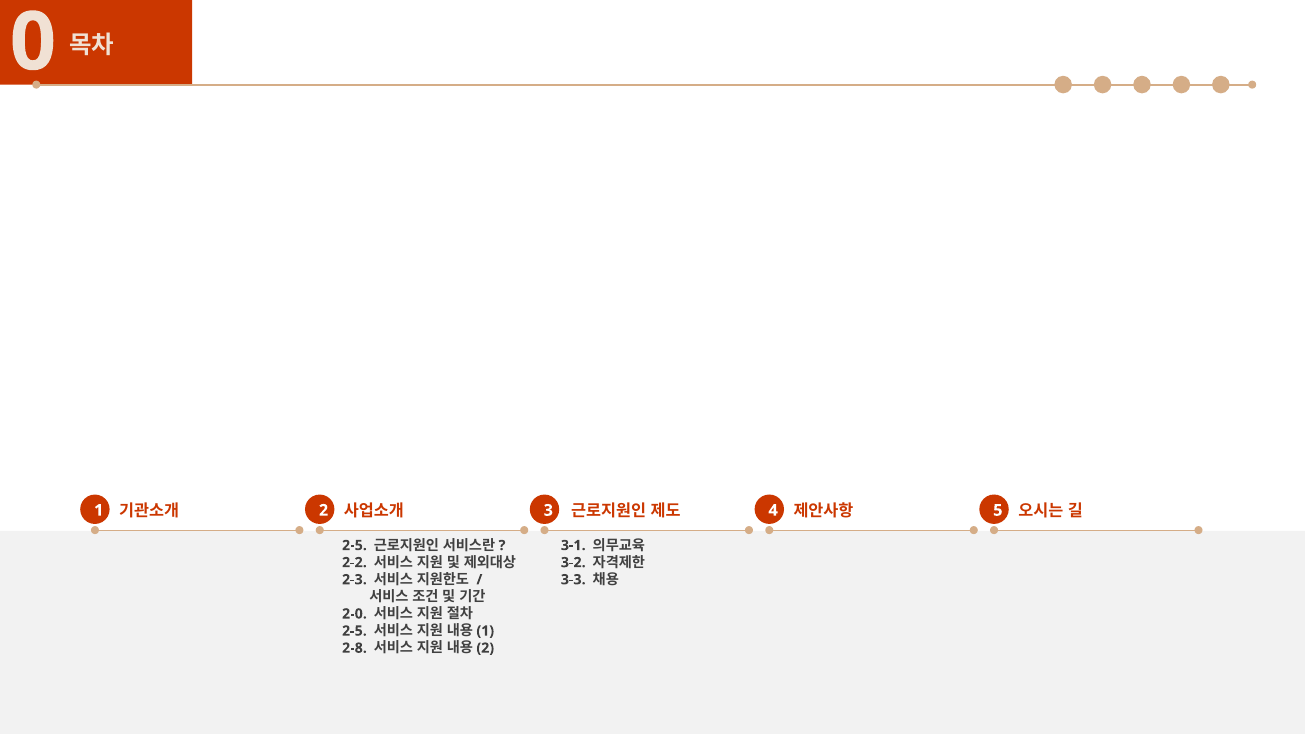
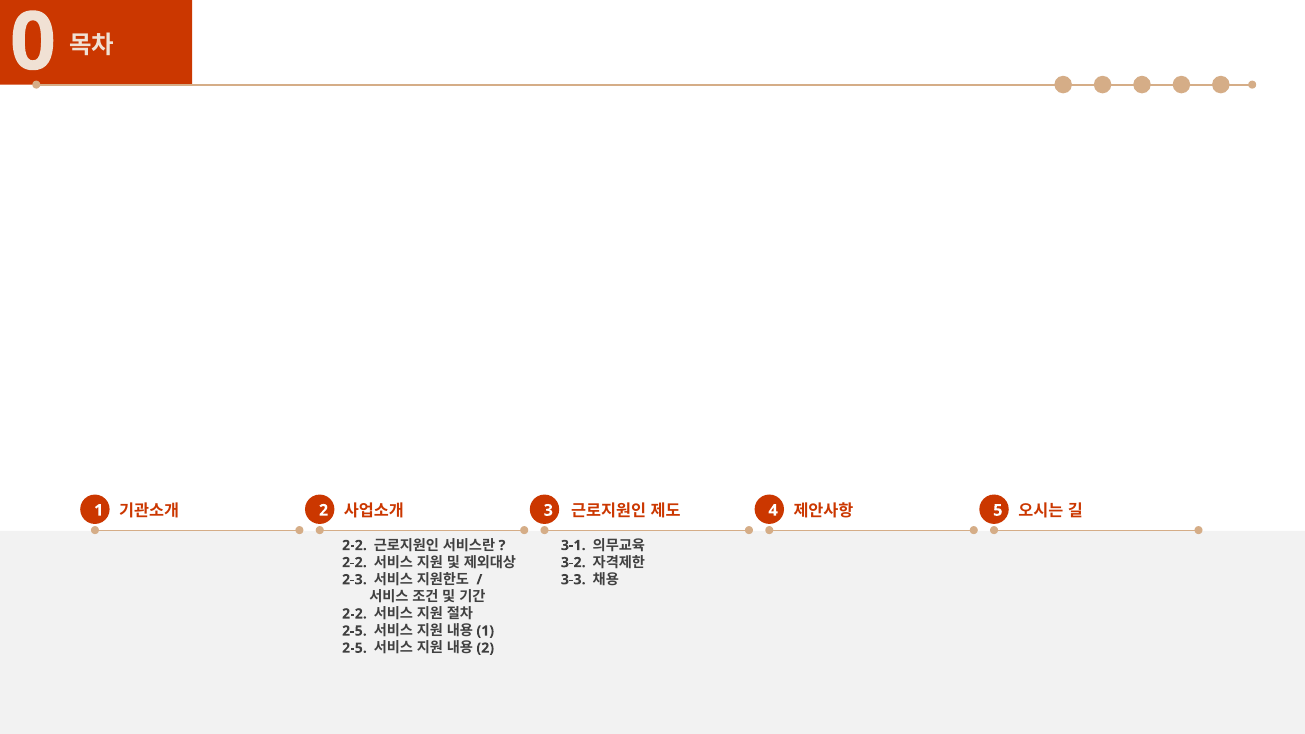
2-5 at (354, 545): 2-5 -> 2-2
2-0 at (354, 614): 2-0 -> 2-2
2-8 at (354, 648): 2-8 -> 2-5
